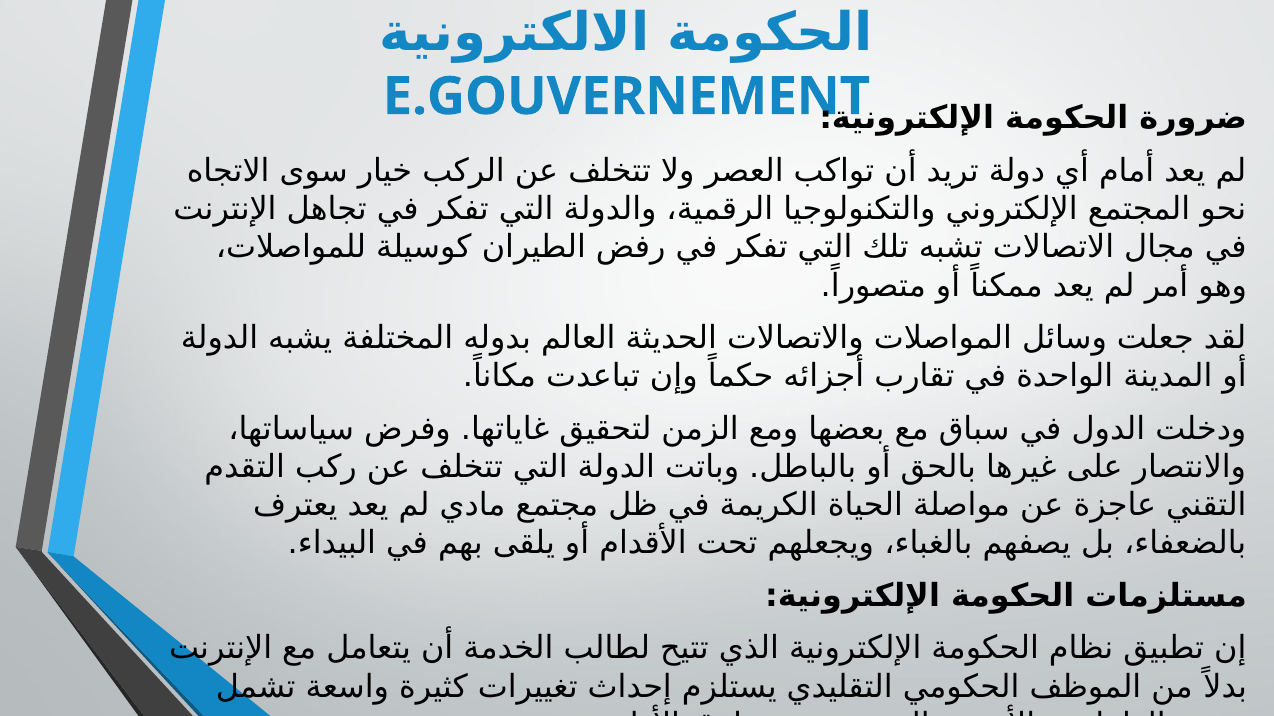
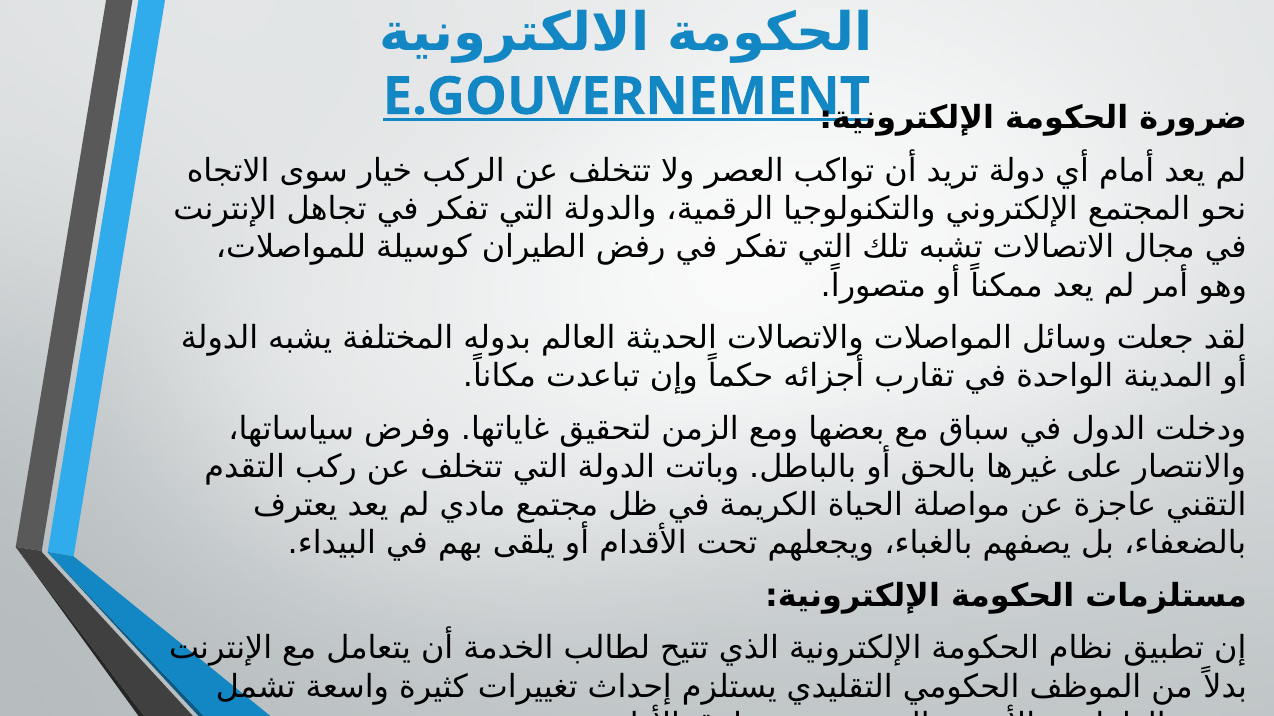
E.GOUVERNEMENT underline: none -> present
